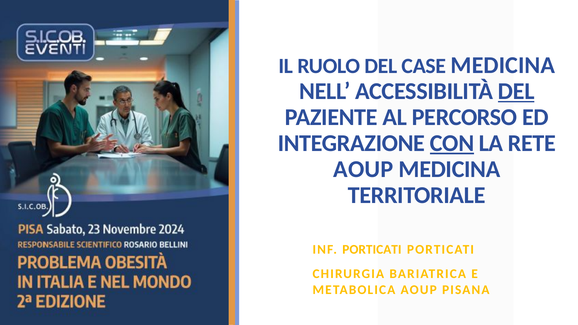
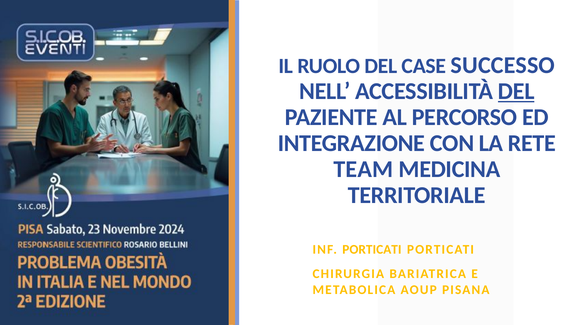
CASE MEDICINA: MEDICINA -> SUCCESSO
CON underline: present -> none
AOUP at (363, 169): AOUP -> TEAM
